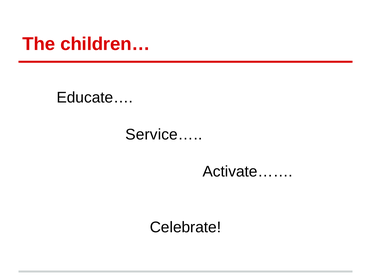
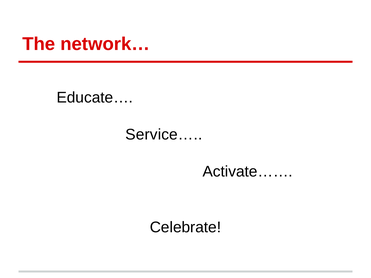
children…: children… -> network…
